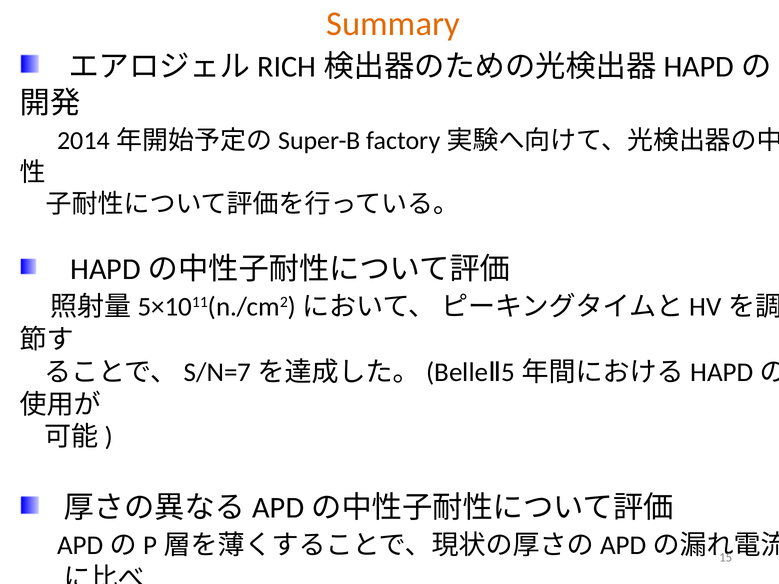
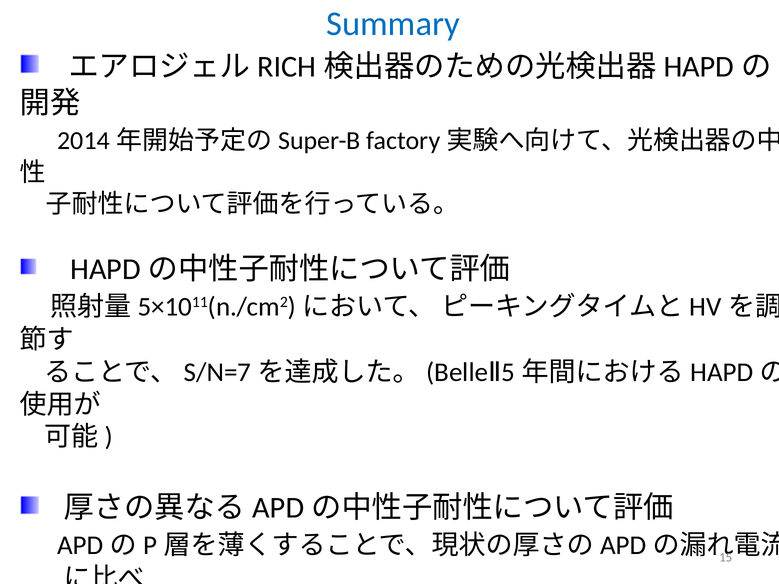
Summary colour: orange -> blue
